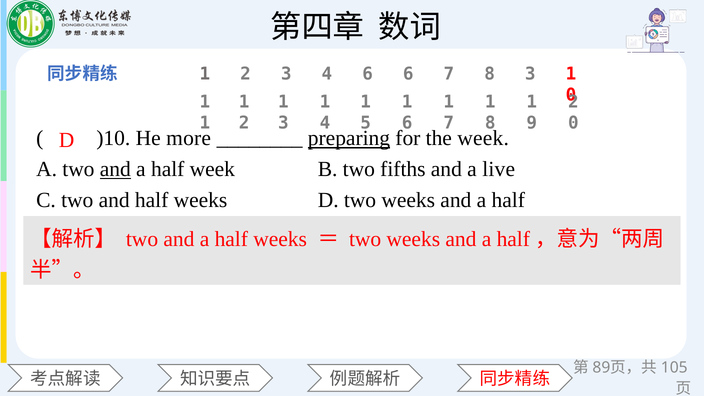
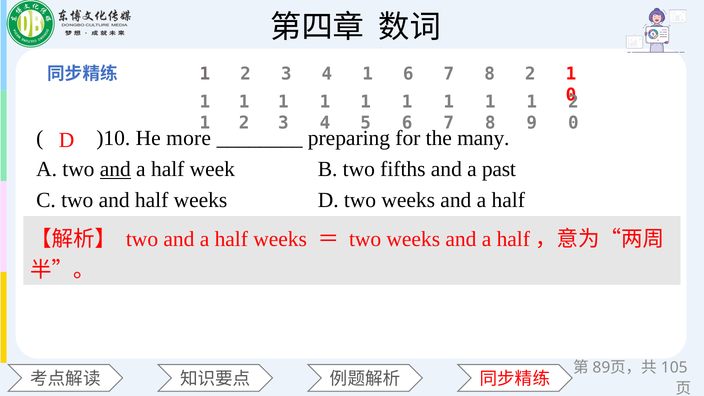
3 4 6: 6 -> 1
8 3: 3 -> 2
preparing underline: present -> none
the week: week -> many
live: live -> past
